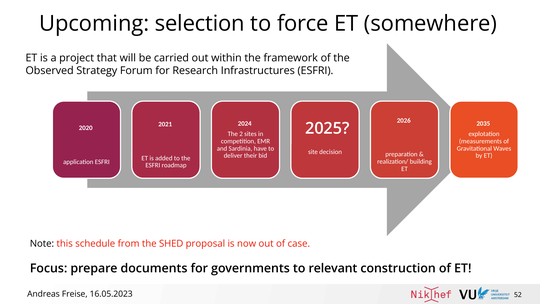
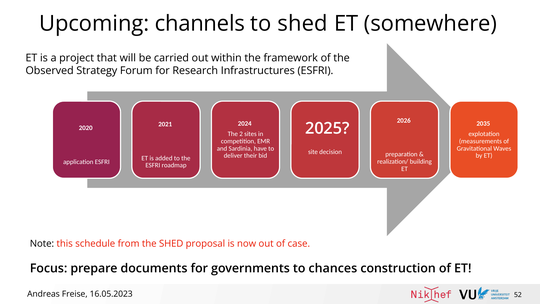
selection: selection -> channels
to force: force -> shed
relevant: relevant -> chances
